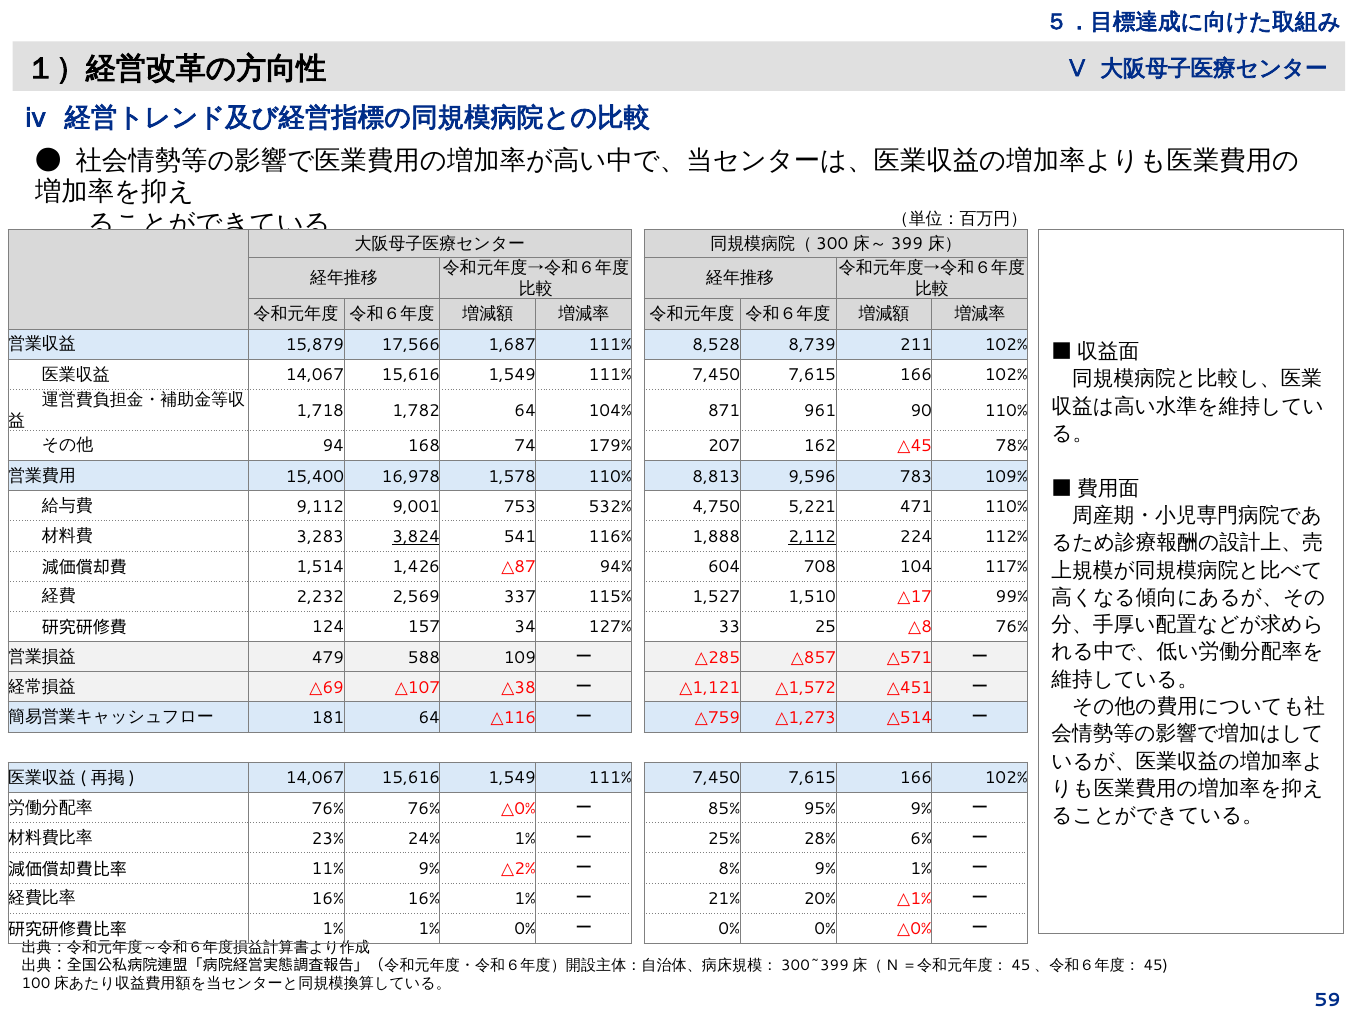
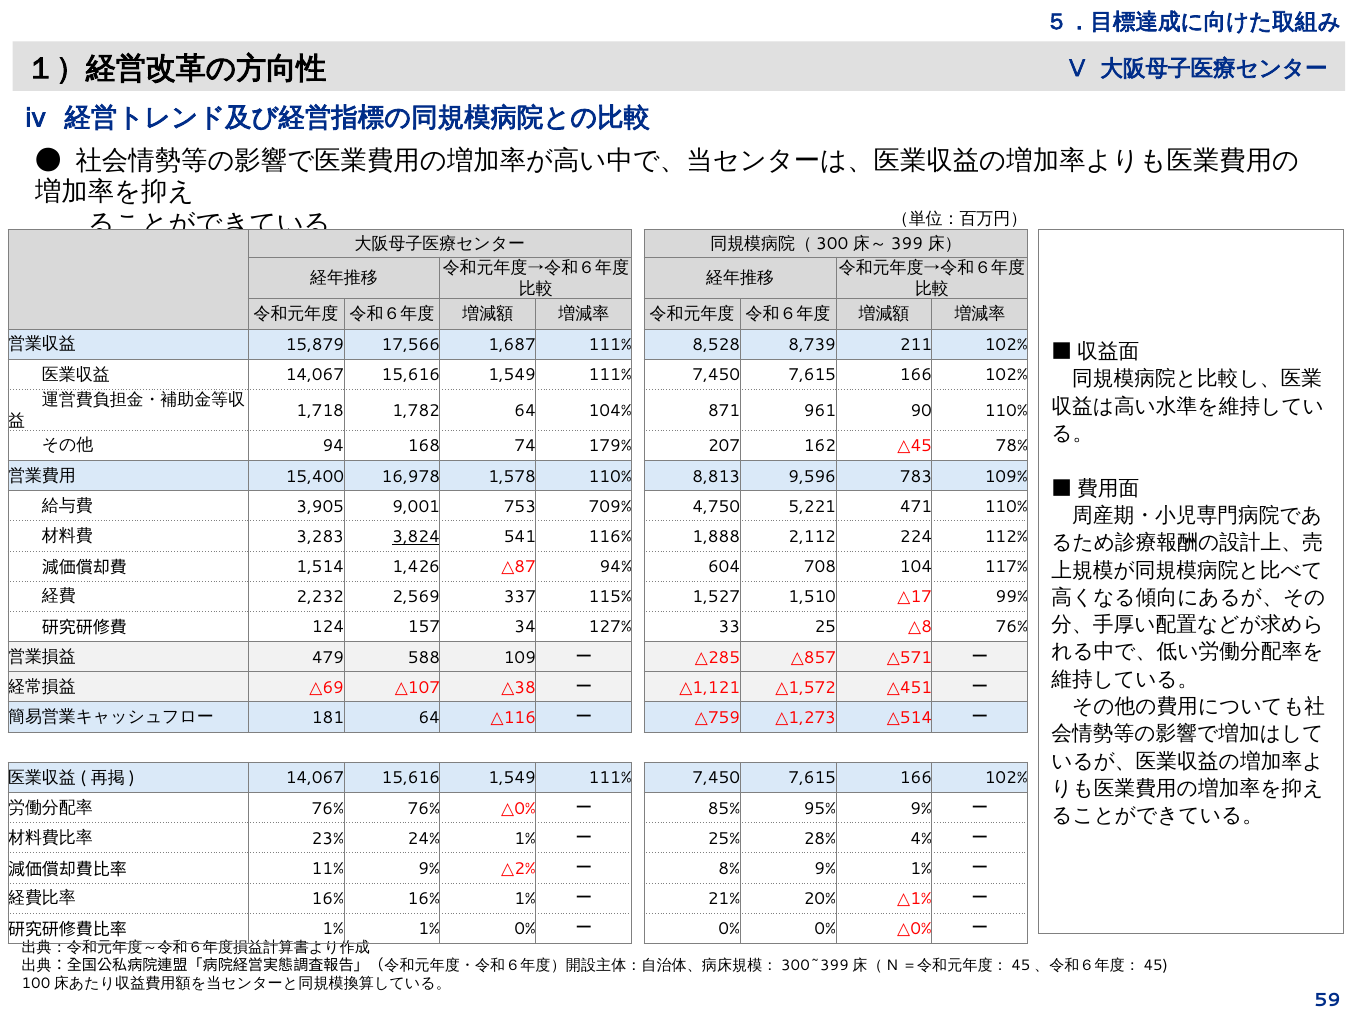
9,112: 9,112 -> 3,905
532%: 532% -> 709%
2,112 underline: present -> none
6%: 6% -> 4%
